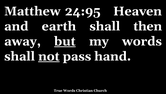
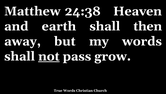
24:95: 24:95 -> 24:38
but underline: present -> none
hand: hand -> grow
